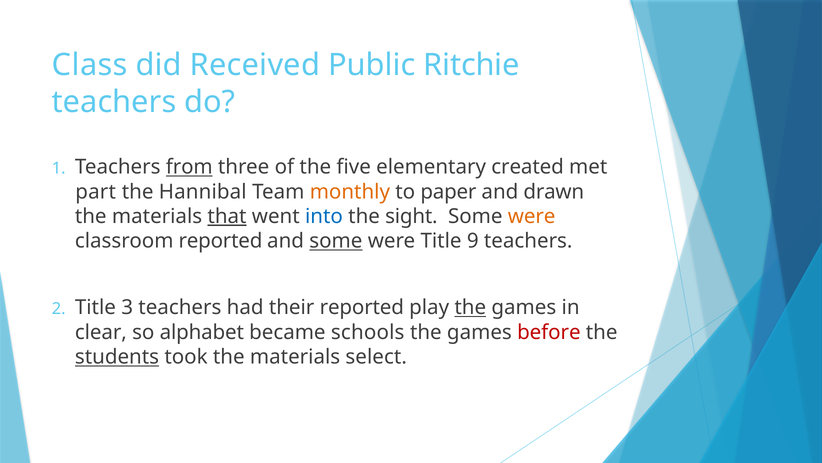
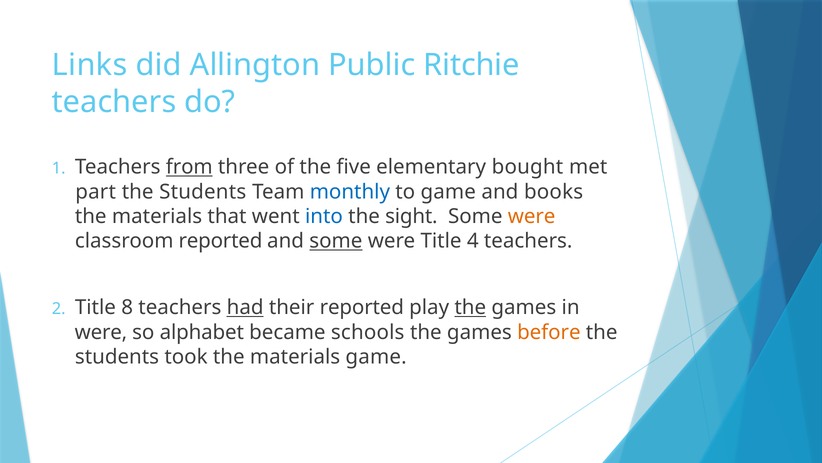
Class: Class -> Links
Received: Received -> Allington
created: created -> bought
Hannibal at (203, 191): Hannibal -> Students
monthly colour: orange -> blue
to paper: paper -> game
drawn: drawn -> books
that underline: present -> none
9: 9 -> 4
3: 3 -> 8
had underline: none -> present
clear at (101, 332): clear -> were
before colour: red -> orange
students at (117, 357) underline: present -> none
materials select: select -> game
